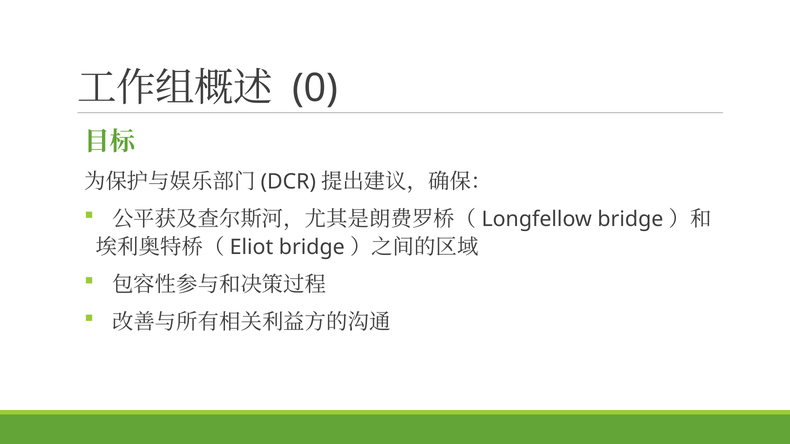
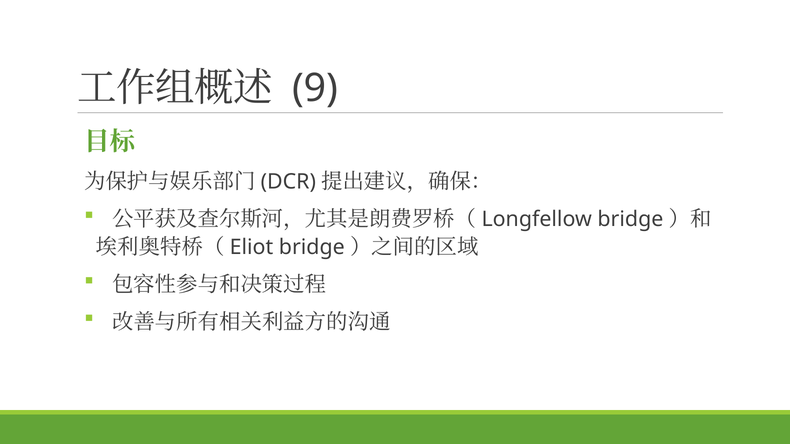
0: 0 -> 9
